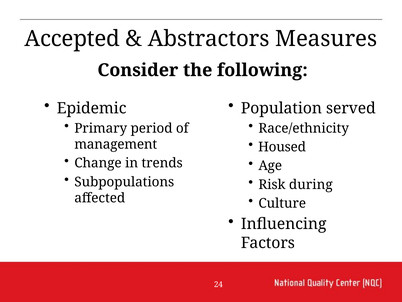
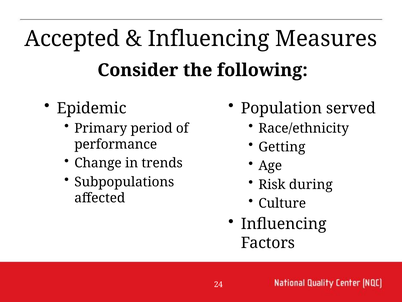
Abstractors at (209, 39): Abstractors -> Influencing
Housed: Housed -> Getting
management: management -> performance
